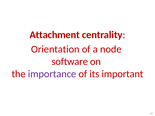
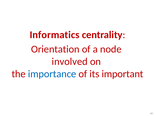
Attachment: Attachment -> Informatics
software: software -> involved
importance colour: purple -> blue
